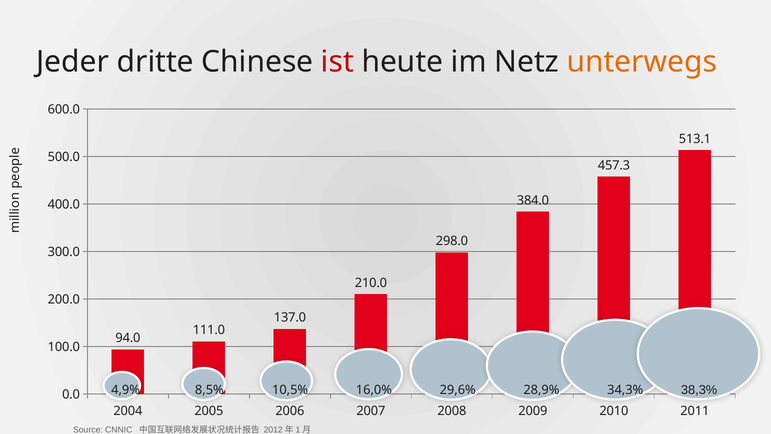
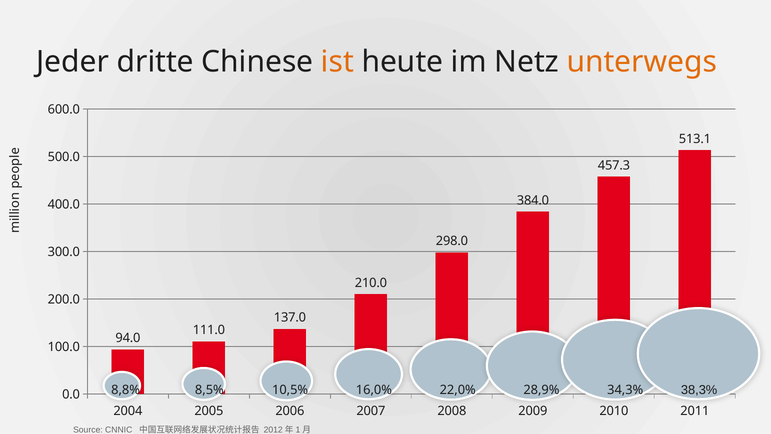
ist colour: red -> orange
4,9%: 4,9% -> 8,8%
29,6%: 29,6% -> 22,0%
